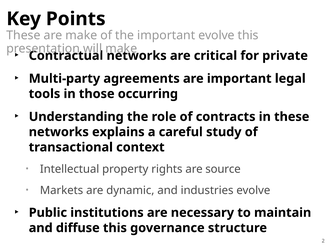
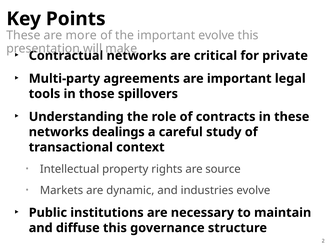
are make: make -> more
occurring: occurring -> spillovers
explains: explains -> dealings
